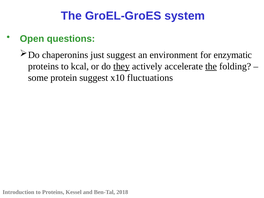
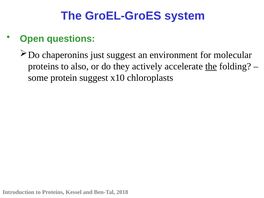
enzymatic: enzymatic -> molecular
kcal: kcal -> also
they underline: present -> none
fluctuations: fluctuations -> chloroplasts
